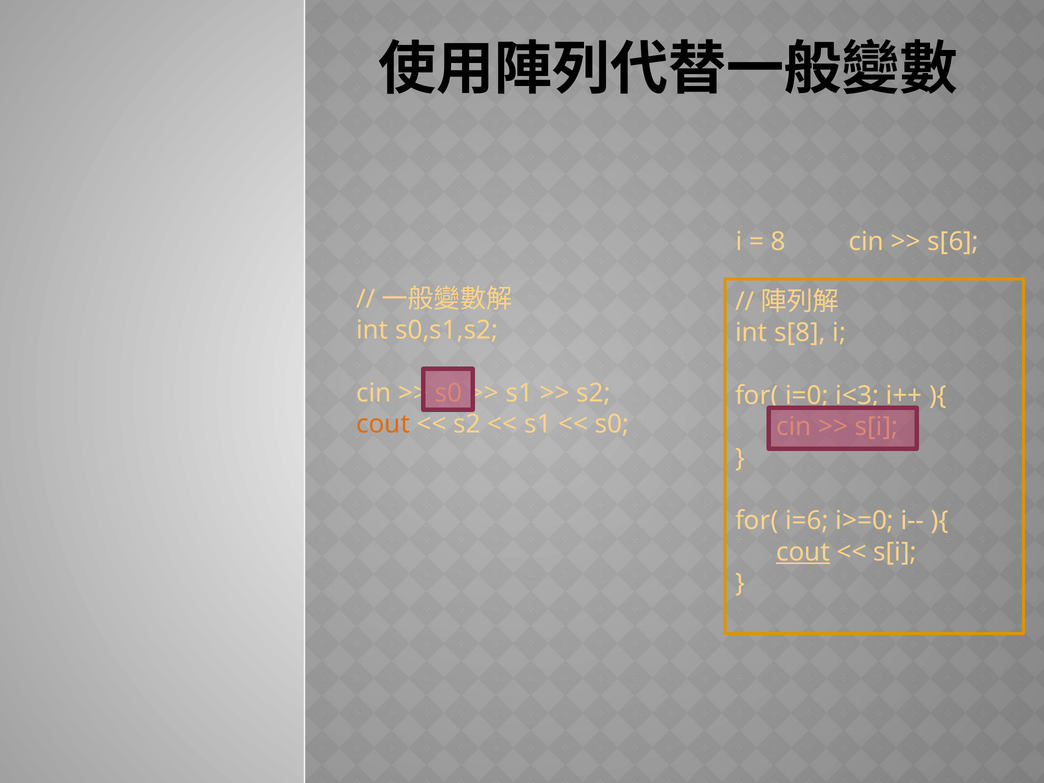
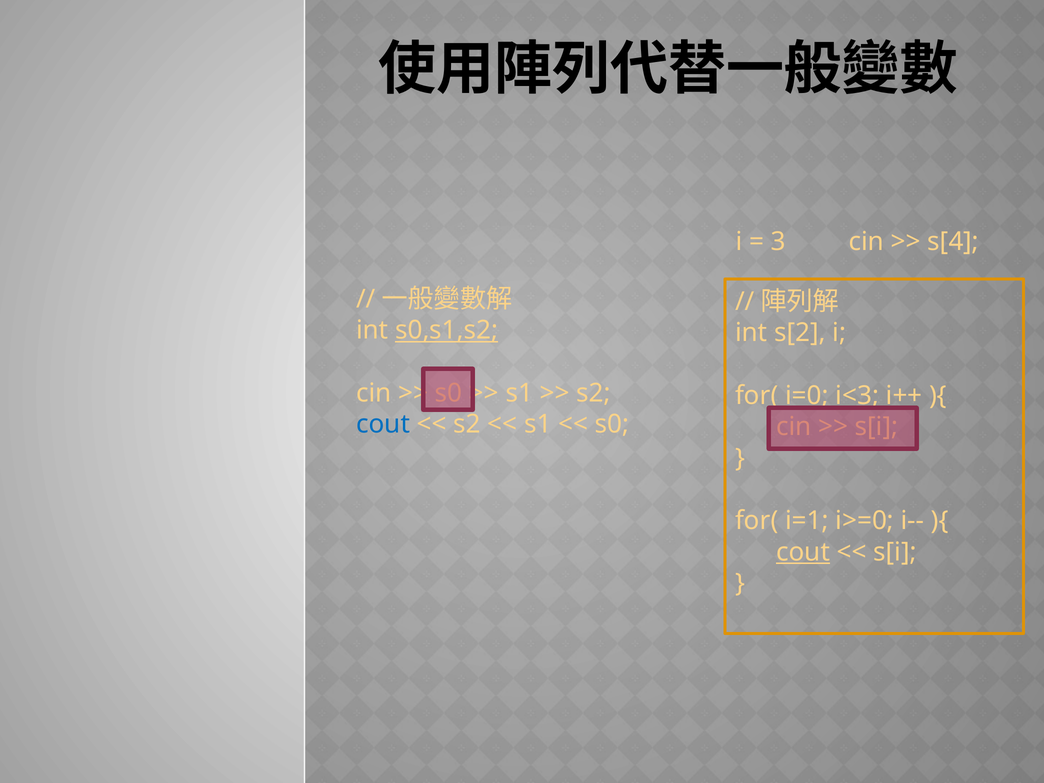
8: 8 -> 3
s[6: s[6 -> s[4
s0,s1,s2 underline: none -> present
s[8: s[8 -> s[2
cout at (383, 424) colour: orange -> blue
i=6: i=6 -> i=1
